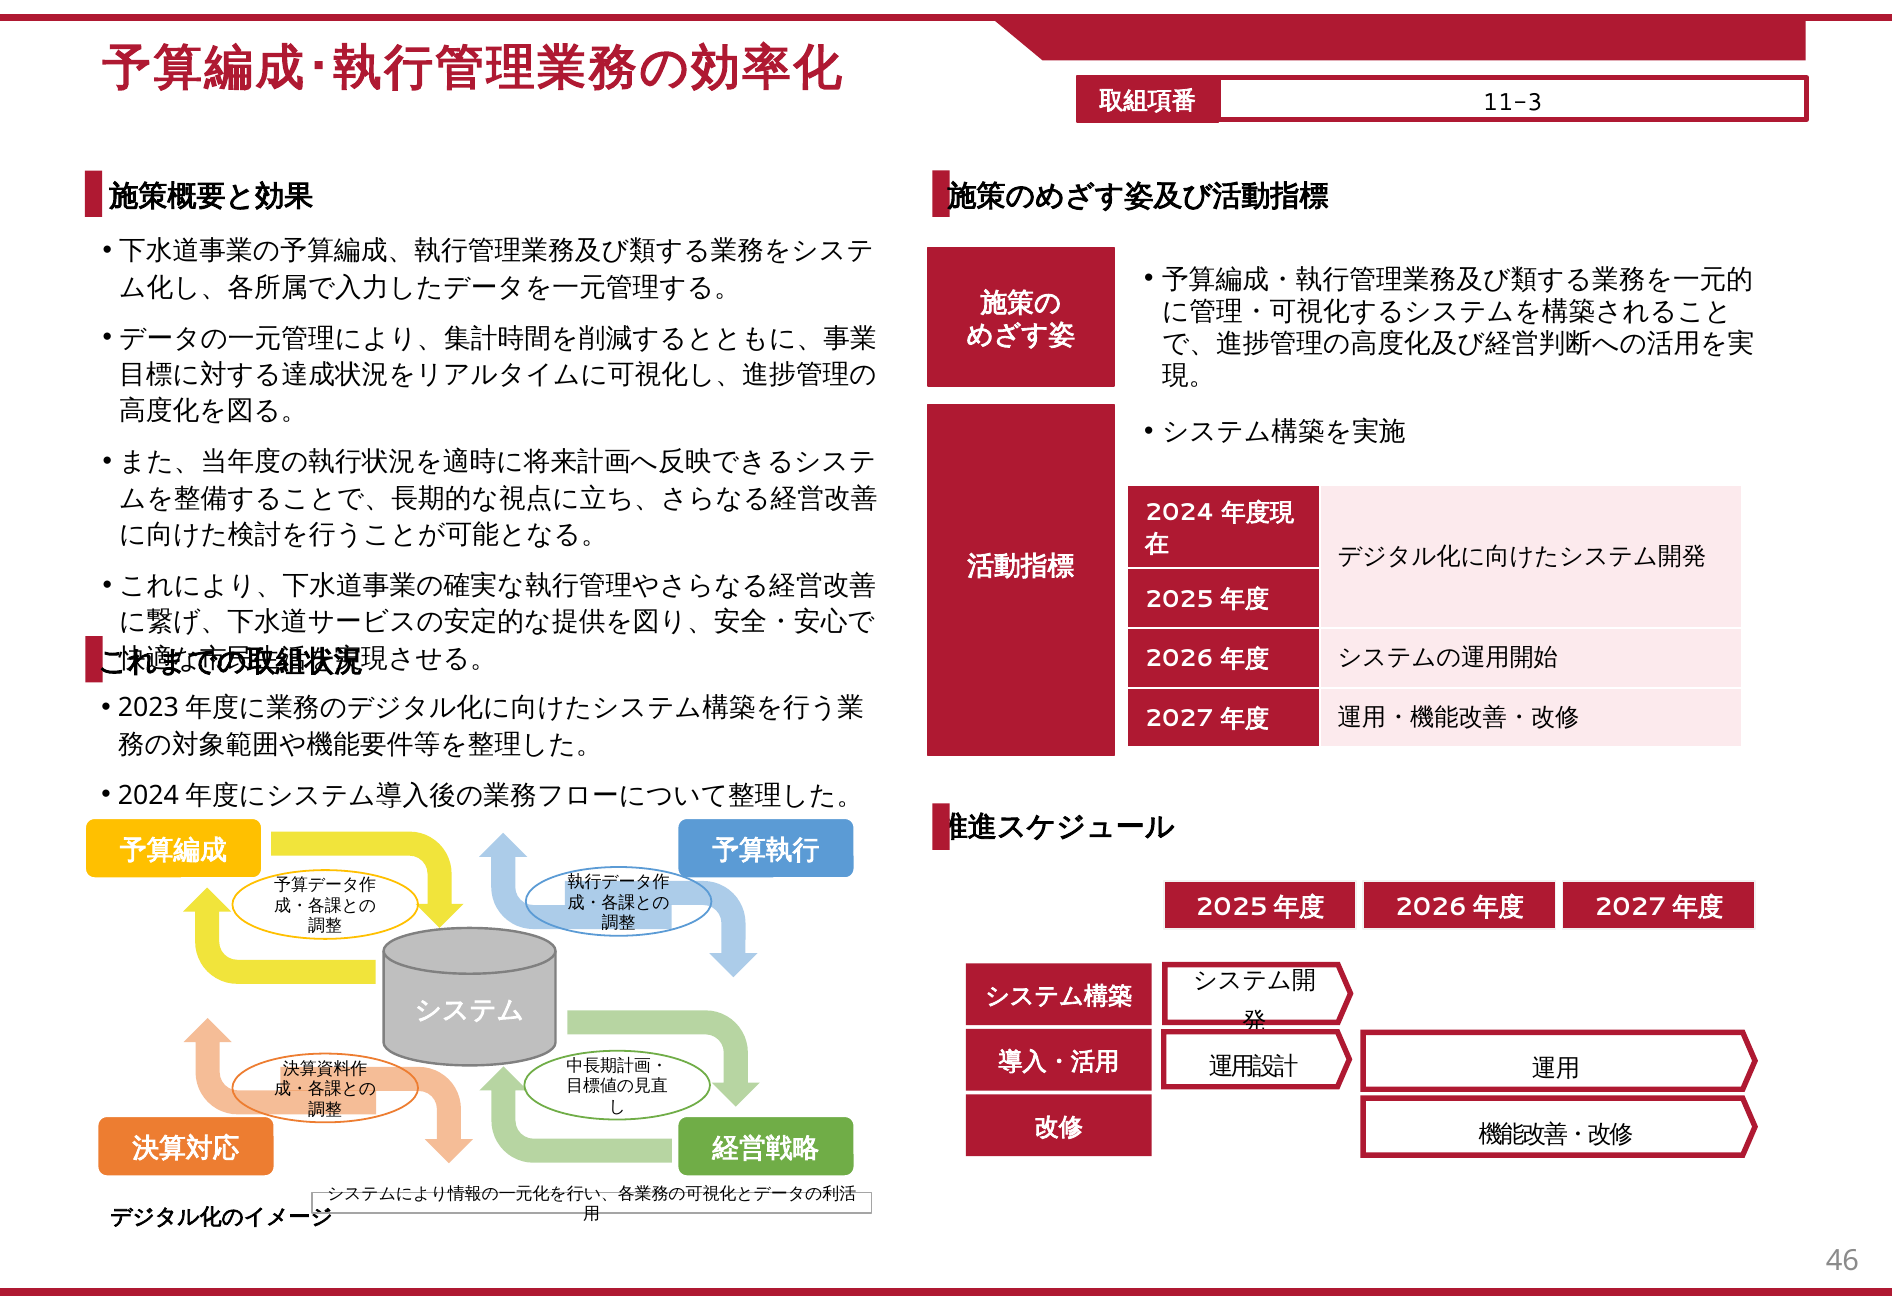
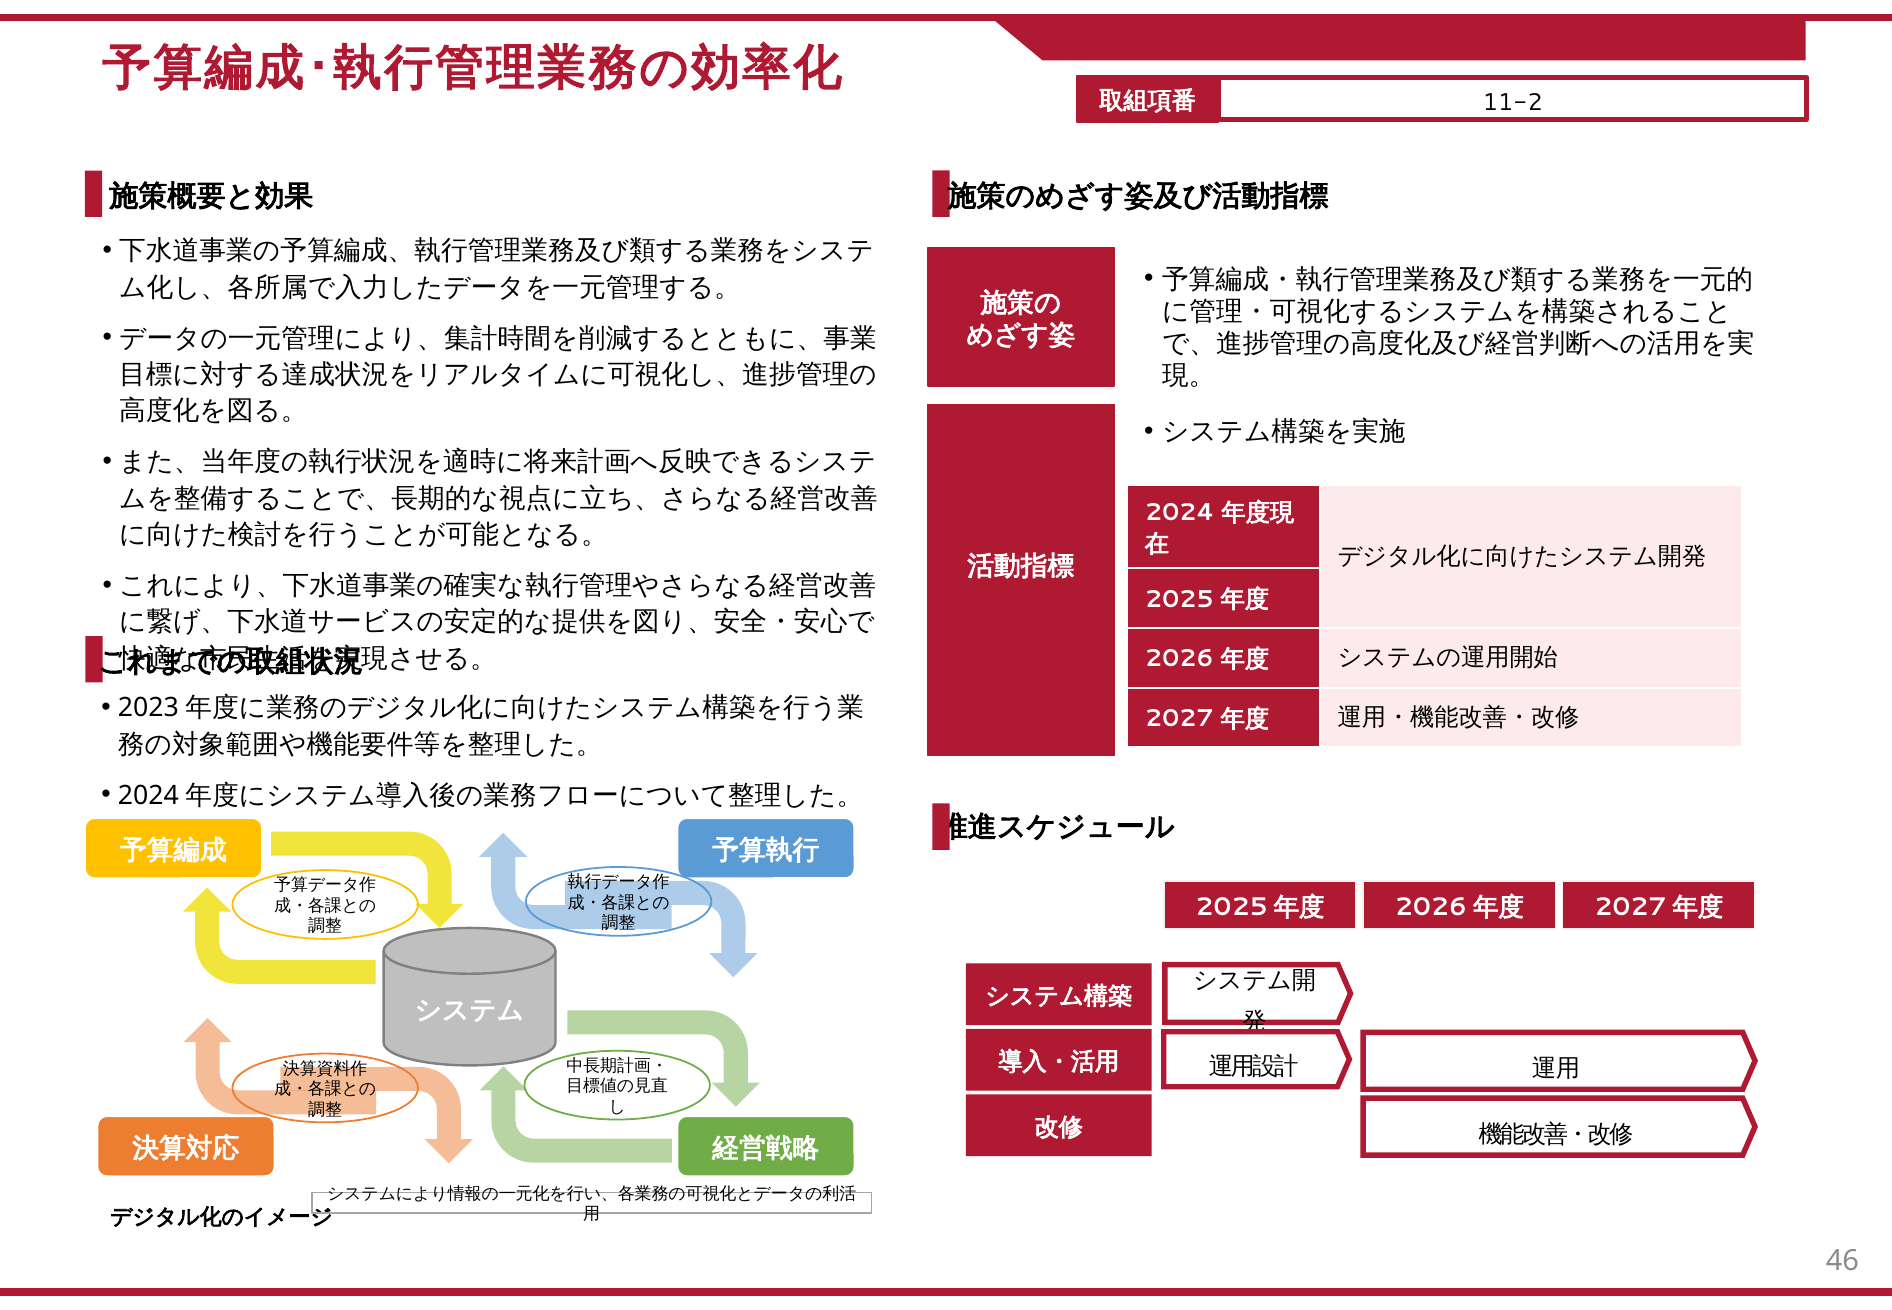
11-3: 11-3 -> 11-2
